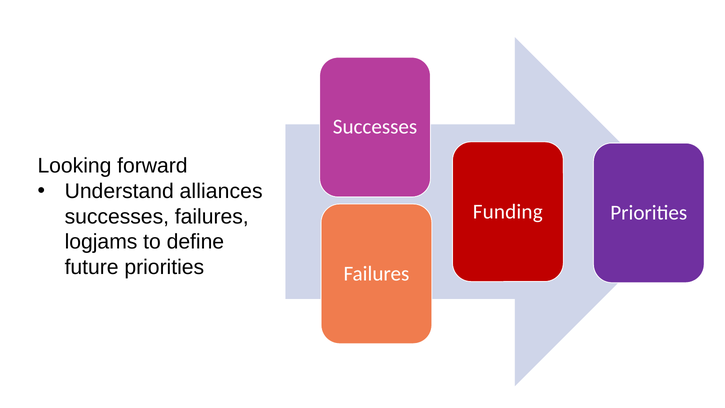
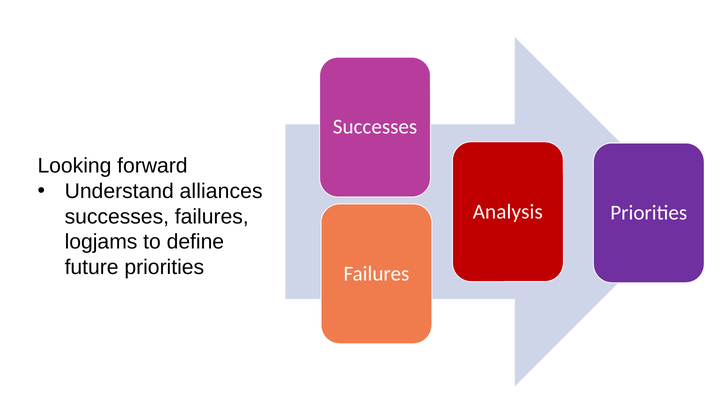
Funding: Funding -> Analysis
